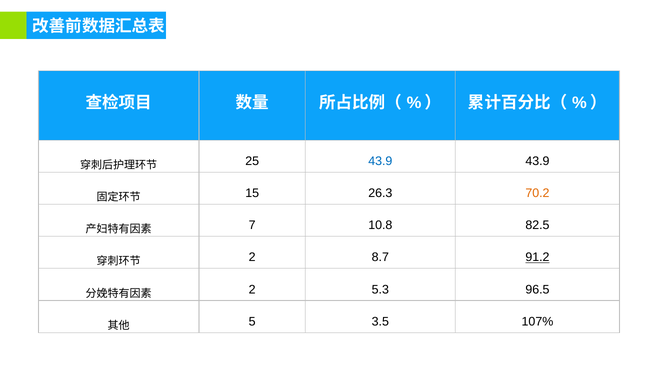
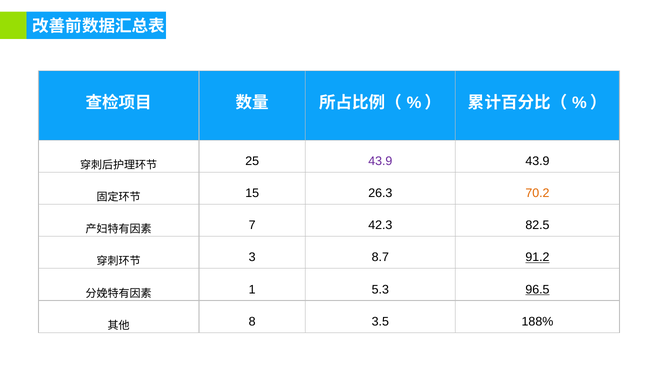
43.9 at (380, 161) colour: blue -> purple
10.8: 10.8 -> 42.3
2 at (252, 258): 2 -> 3
2 at (252, 290): 2 -> 1
96.5 underline: none -> present
5: 5 -> 8
107%: 107% -> 188%
